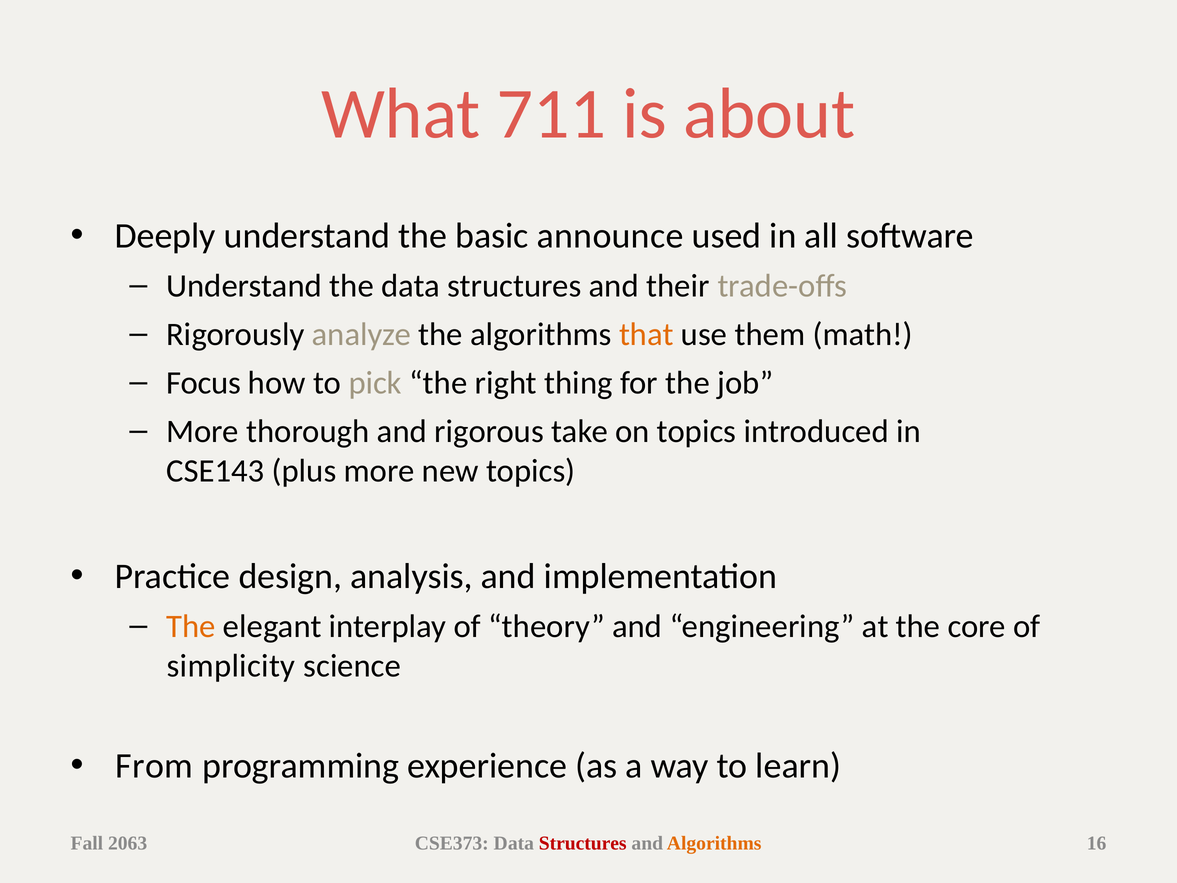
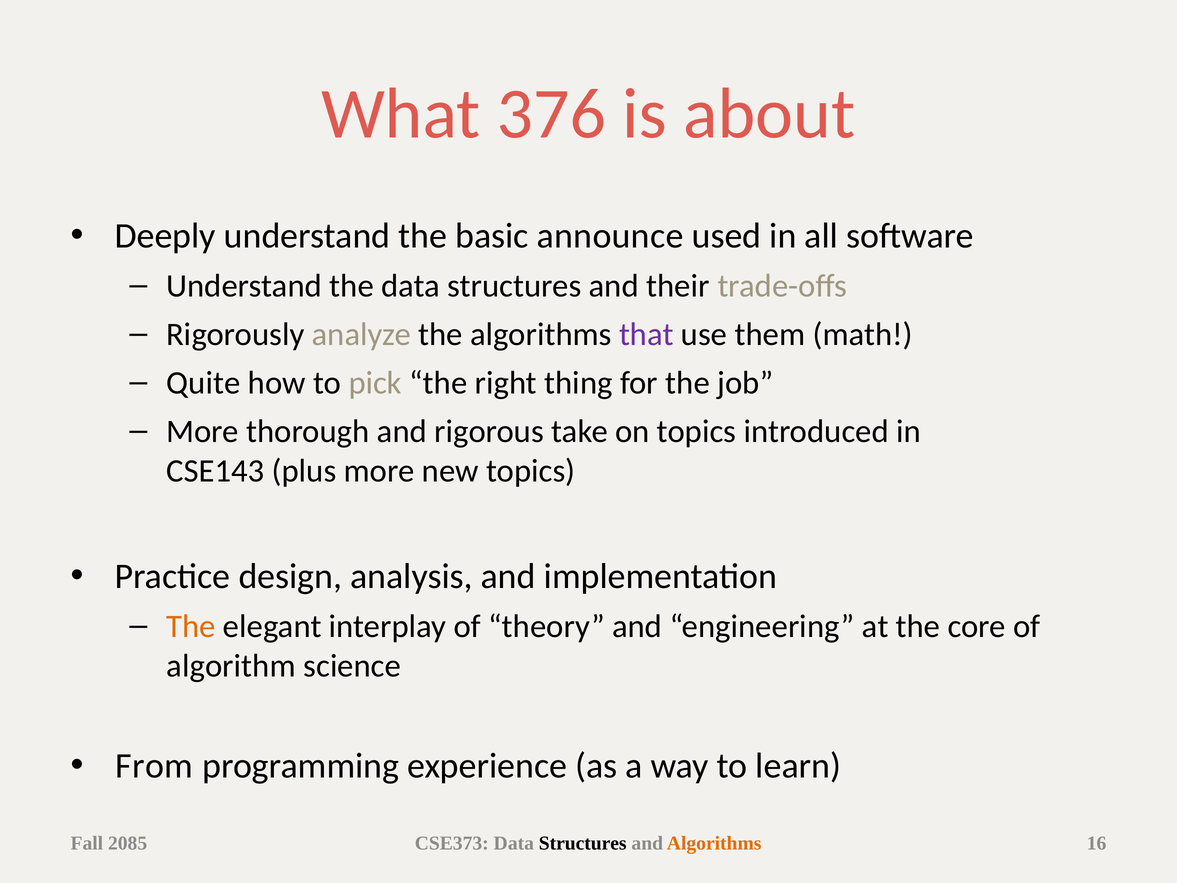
711: 711 -> 376
that colour: orange -> purple
Focus: Focus -> Quite
simplicity: simplicity -> algorithm
2063: 2063 -> 2085
Structures at (583, 843) colour: red -> black
